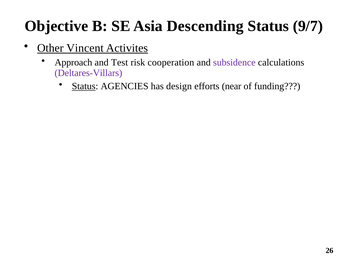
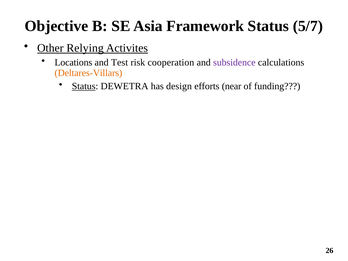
Descending: Descending -> Framework
9/7: 9/7 -> 5/7
Vincent: Vincent -> Relying
Approach: Approach -> Locations
Deltares-Villars colour: purple -> orange
AGENCIES: AGENCIES -> DEWETRA
